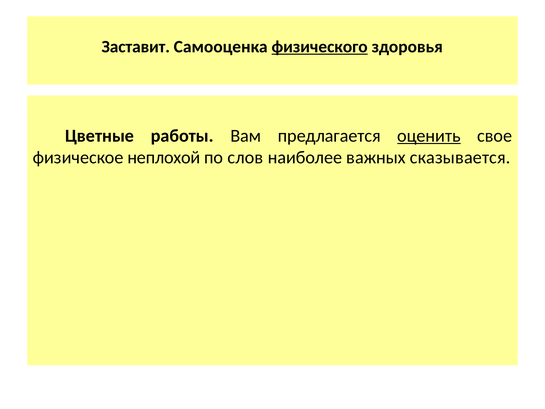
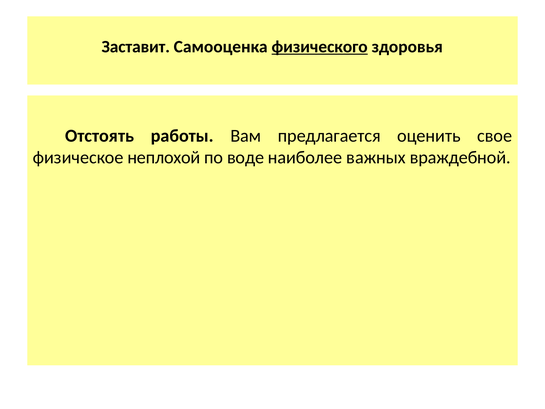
Цветные: Цветные -> Отстоять
оценить underline: present -> none
слов: слов -> воде
сказывается: сказывается -> враждебной
